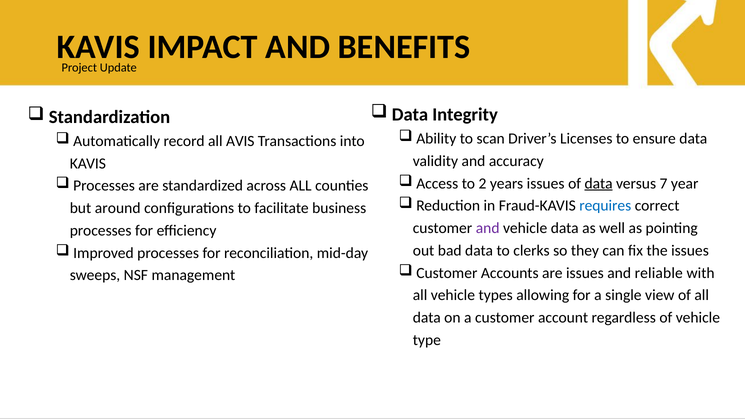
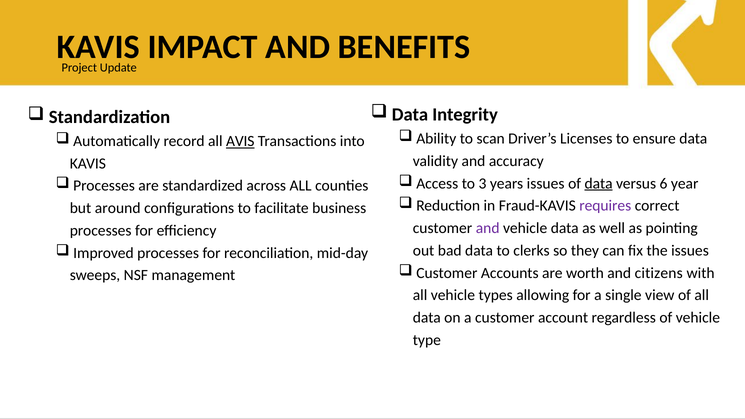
AVIS underline: none -> present
2: 2 -> 3
7: 7 -> 6
requires colour: blue -> purple
are issues: issues -> worth
reliable: reliable -> citizens
